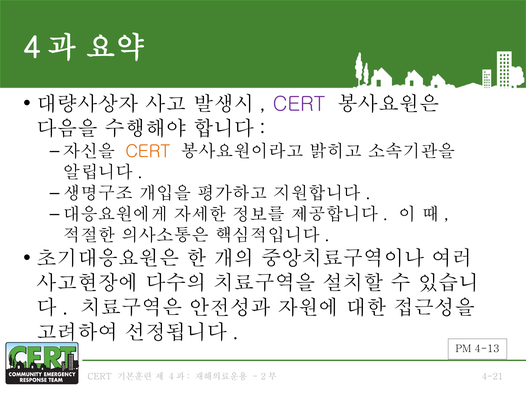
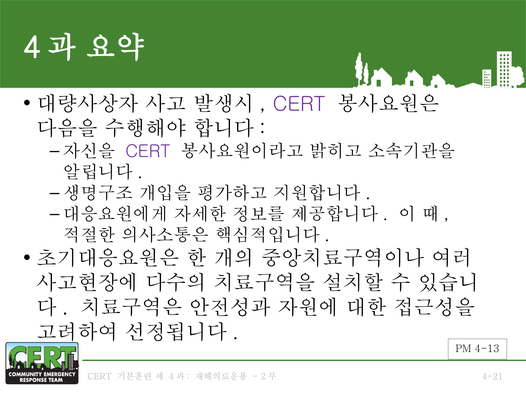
CERT at (148, 151) colour: orange -> purple
